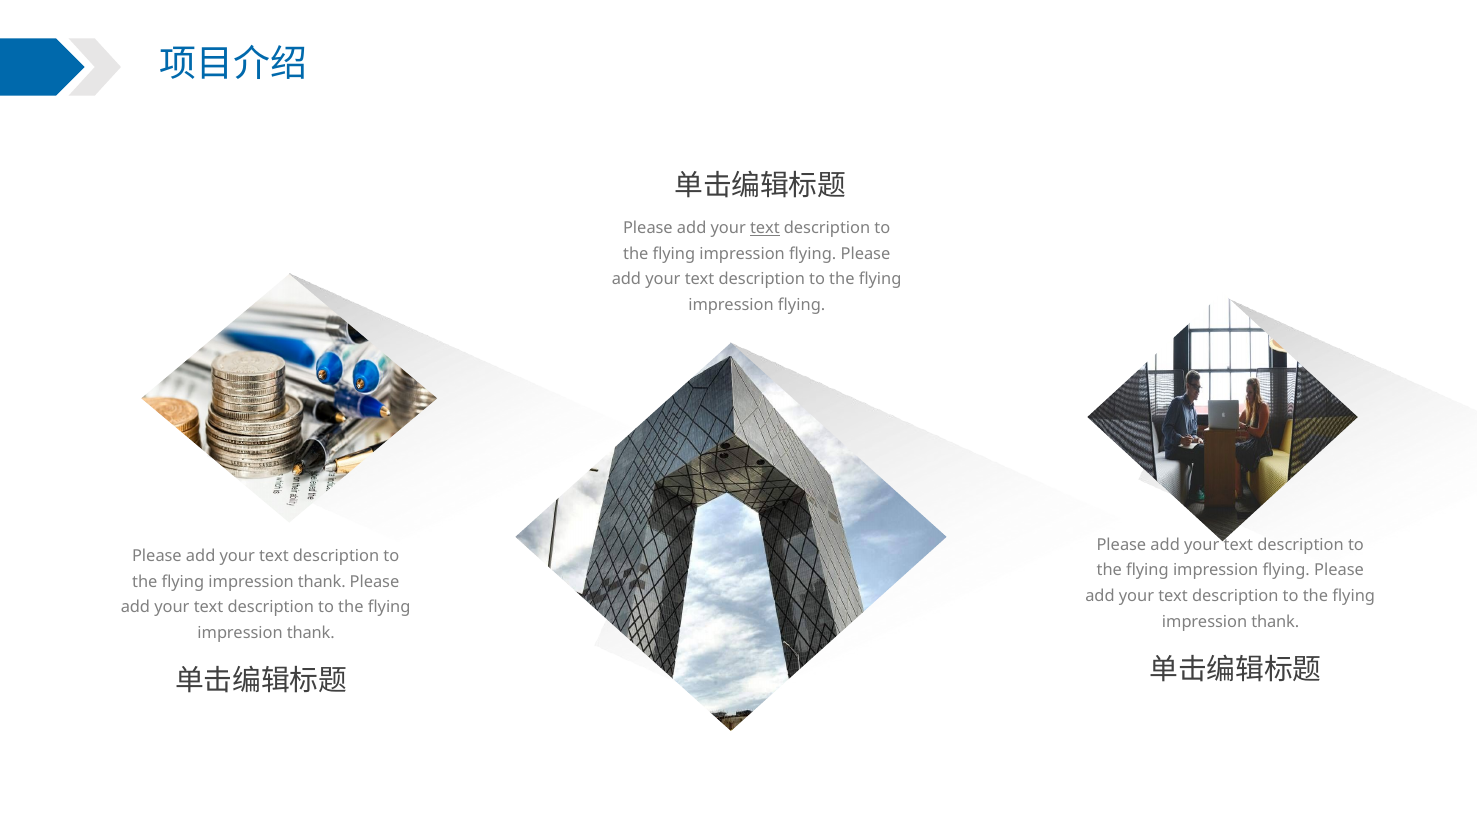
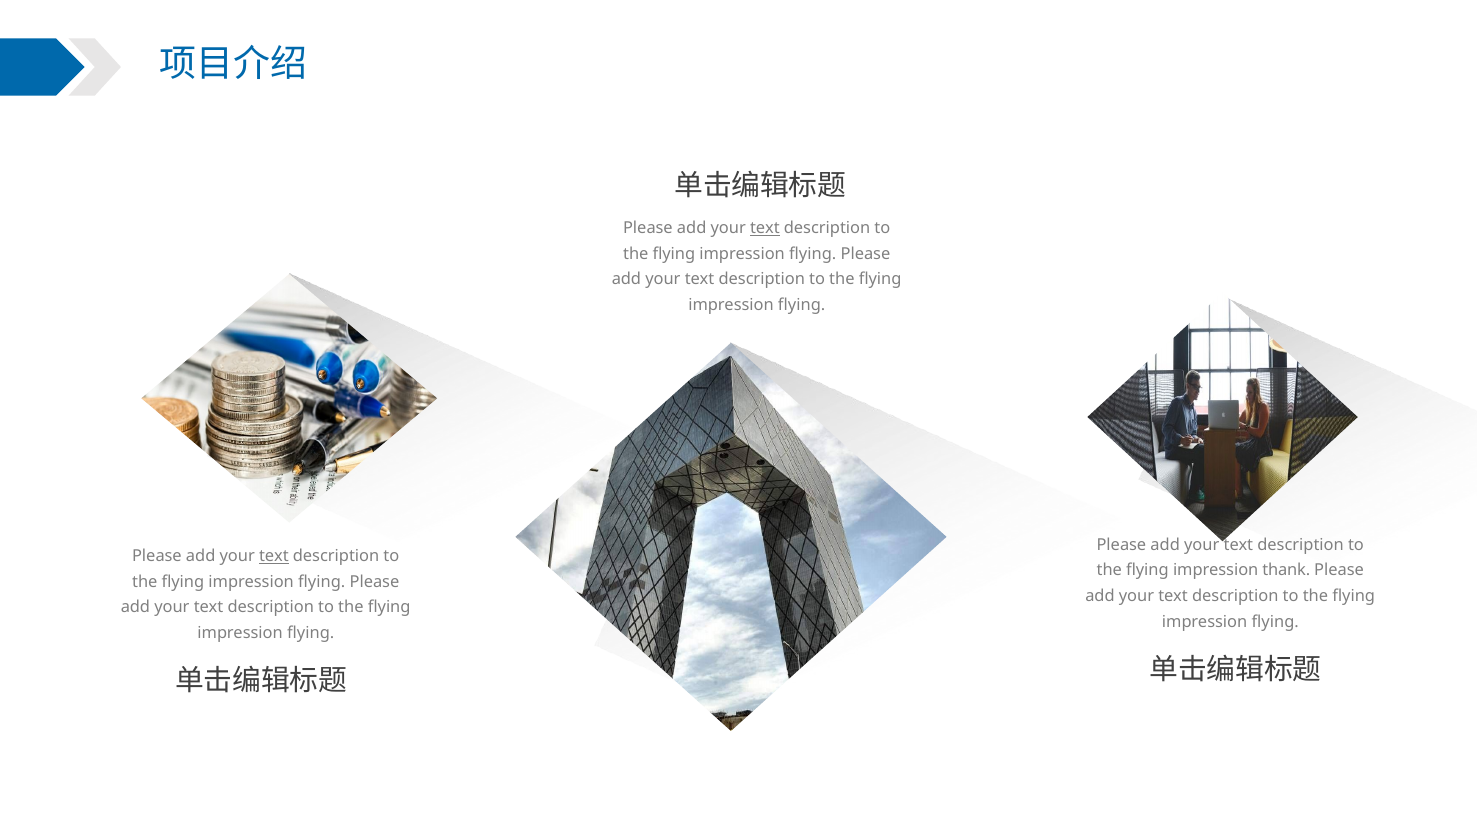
text at (274, 556) underline: none -> present
flying at (1286, 570): flying -> thank
thank at (322, 582): thank -> flying
thank at (1275, 621): thank -> flying
thank at (311, 633): thank -> flying
